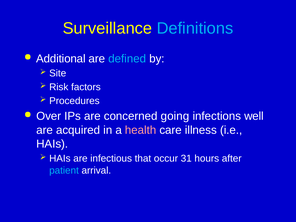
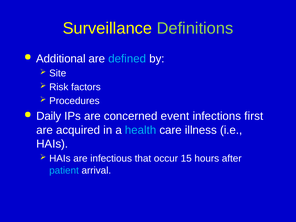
Definitions colour: light blue -> light green
Over: Over -> Daily
going: going -> event
well: well -> first
health colour: pink -> light blue
31: 31 -> 15
